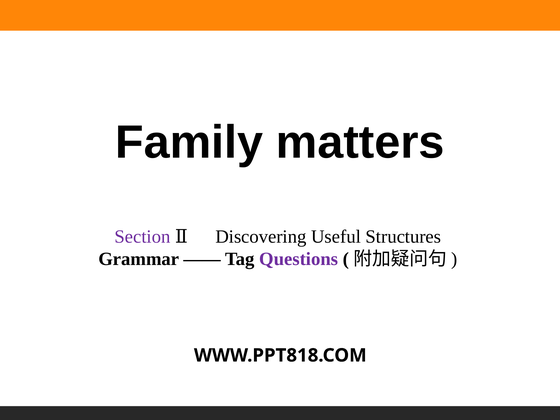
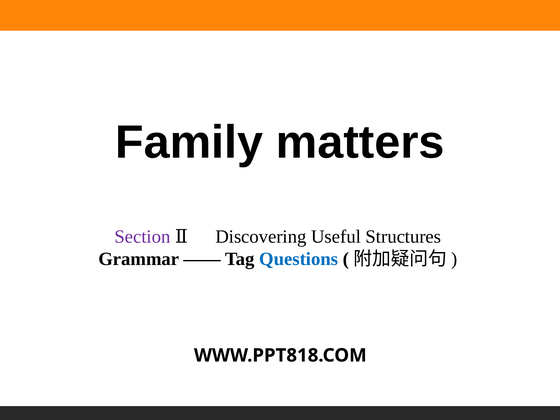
Questions colour: purple -> blue
